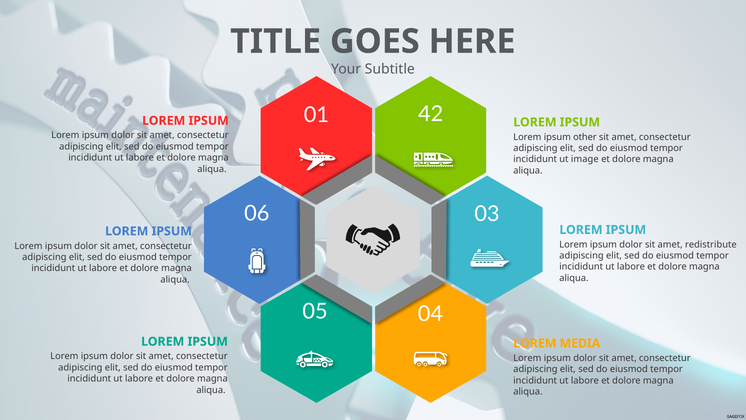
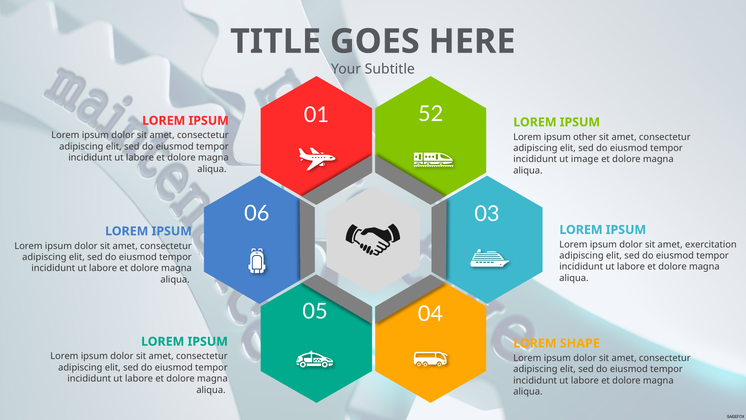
42: 42 -> 52
redistribute: redistribute -> exercitation
MEDIA: MEDIA -> SHAPE
